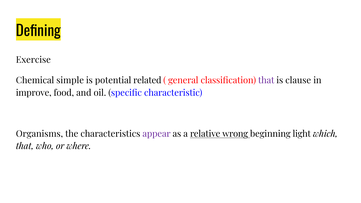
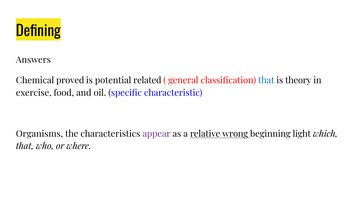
Exercise: Exercise -> Answers
simple: simple -> proved
that at (266, 80) colour: purple -> blue
clause: clause -> theory
improve: improve -> exercise
